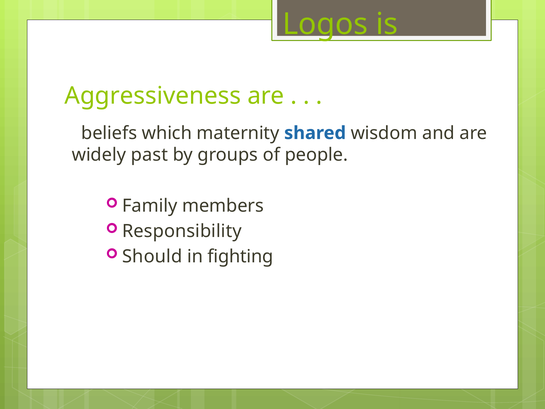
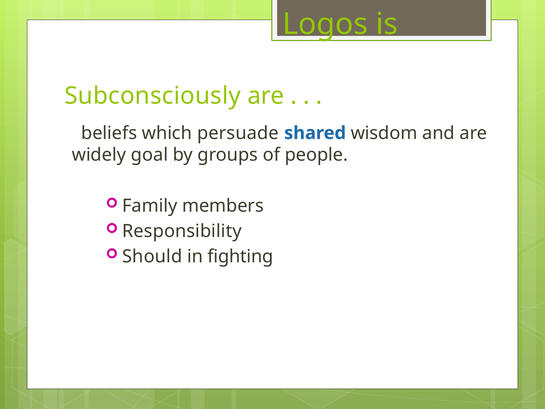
Aggressiveness: Aggressiveness -> Subconsciously
maternity: maternity -> persuade
past: past -> goal
